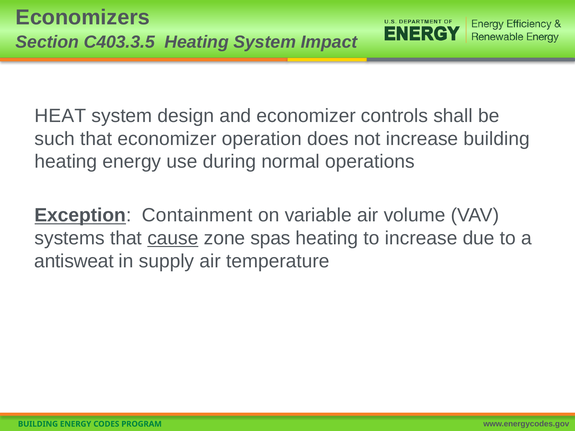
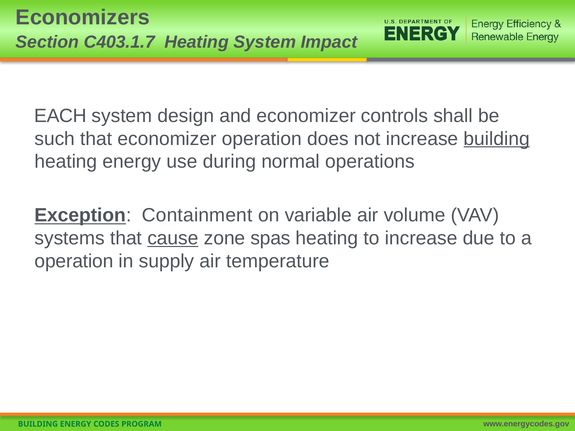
C403.3.5: C403.3.5 -> C403.1.7
HEAT: HEAT -> EACH
building at (497, 139) underline: none -> present
antisweat at (74, 261): antisweat -> operation
